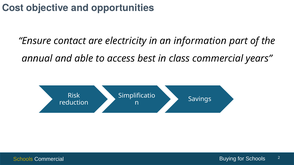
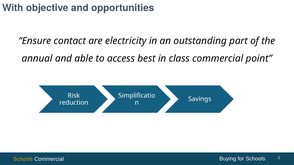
Cost: Cost -> With
information: information -> outstanding
years: years -> point
